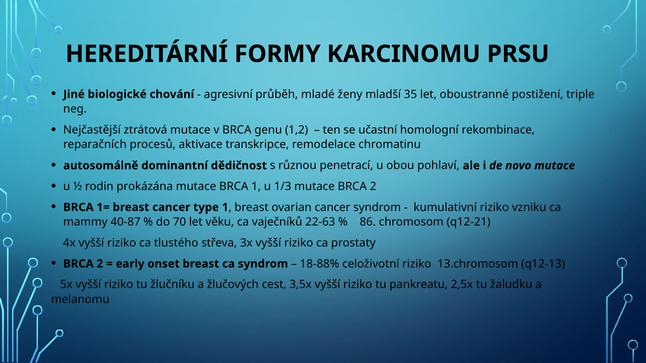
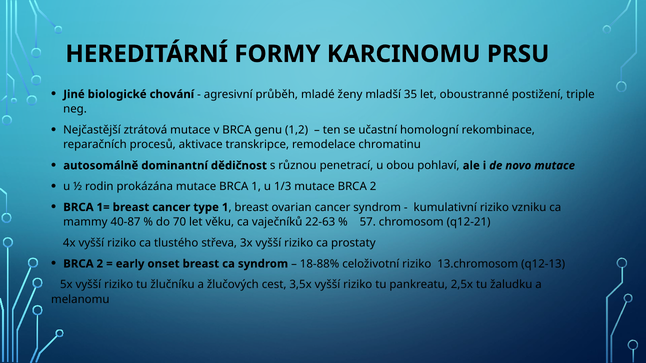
86: 86 -> 57
